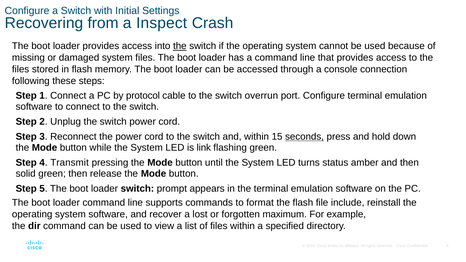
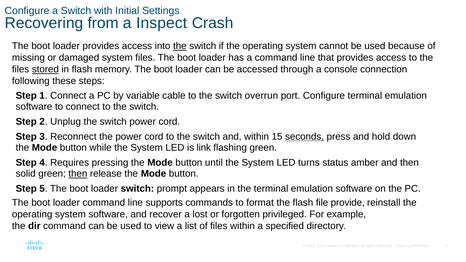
stored underline: none -> present
protocol: protocol -> variable
Transmit: Transmit -> Requires
then at (78, 174) underline: none -> present
include: include -> provide
maximum: maximum -> privileged
